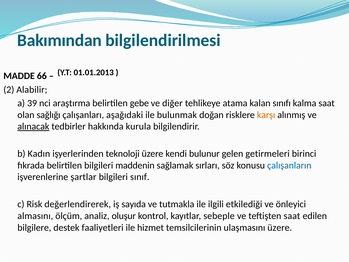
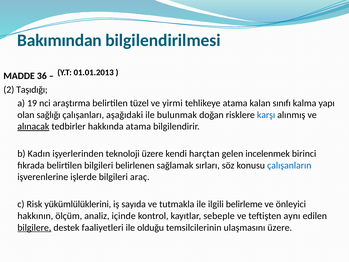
66: 66 -> 36
Alabilir: Alabilir -> Taşıdığı
39: 39 -> 19
gebe: gebe -> tüzel
diğer: diğer -> yirmi
kalma saat: saat -> yapı
karşı colour: orange -> blue
hakkında kurula: kurula -> atama
bulunur: bulunur -> harçtan
getirmeleri: getirmeleri -> incelenmek
maddenin: maddenin -> belirlenen
şartlar: şartlar -> işlerde
sınıf: sınıf -> araç
değerlendirerek: değerlendirerek -> yükümlülüklerini
etkilediği: etkilediği -> belirleme
almasını: almasını -> hakkının
oluşur: oluşur -> içinde
teftişten saat: saat -> aynı
bilgilere underline: none -> present
hizmet: hizmet -> olduğu
